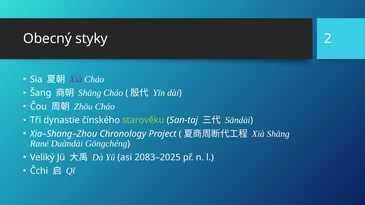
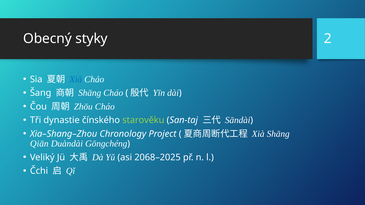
Xià at (76, 79) colour: purple -> blue
Rané: Rané -> Qiān
2083–2025: 2083–2025 -> 2068–2025
